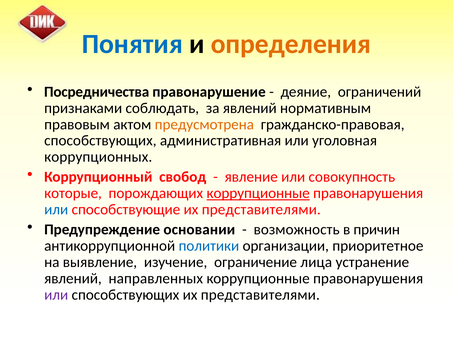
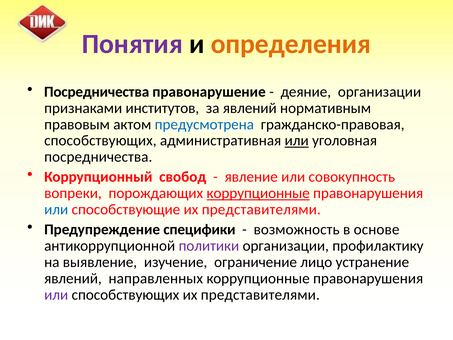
Понятия colour: blue -> purple
деяние ограничений: ограничений -> организации
соблюдать: соблюдать -> институтов
предусмотрена colour: orange -> blue
или at (297, 141) underline: none -> present
коррупционных at (98, 157): коррупционных -> посредничества
которые: которые -> вопреки
основании: основании -> специфики
причин: причин -> основе
политики colour: blue -> purple
приоритетное: приоритетное -> профилактику
лица: лица -> лицо
